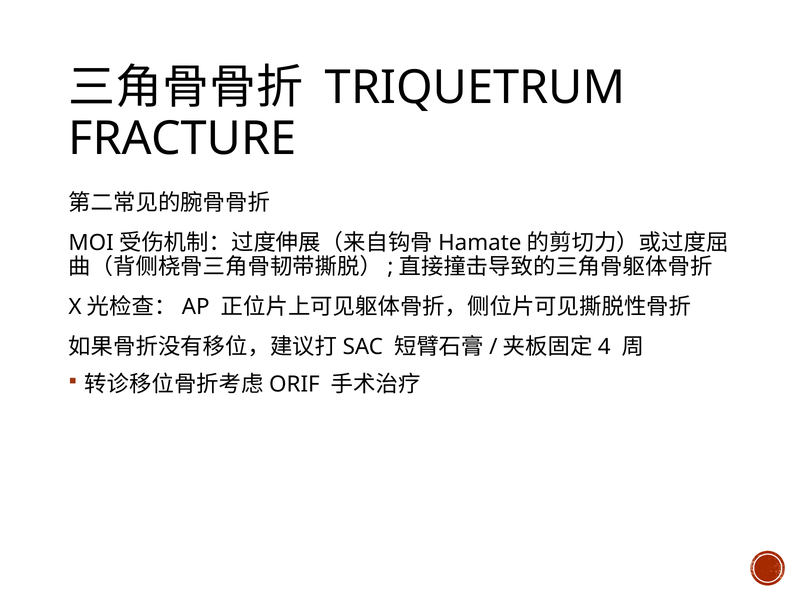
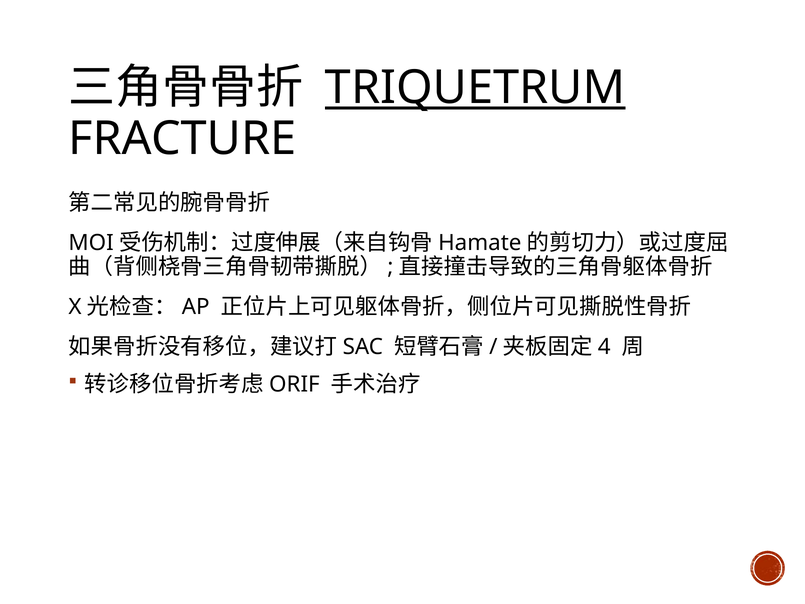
TRIQUETRUM underline: none -> present
